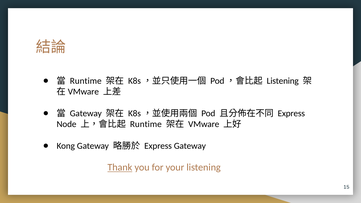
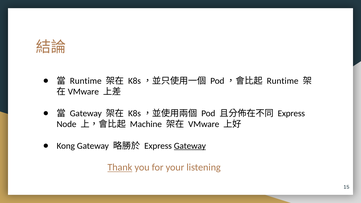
Listening at (283, 81): Listening -> Runtime
Runtime at (146, 124): Runtime -> Machine
Gateway at (190, 146) underline: none -> present
